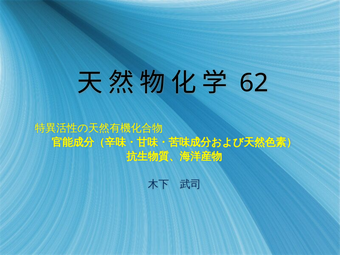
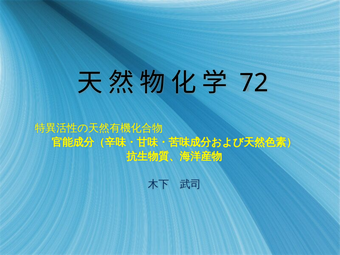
62: 62 -> 72
